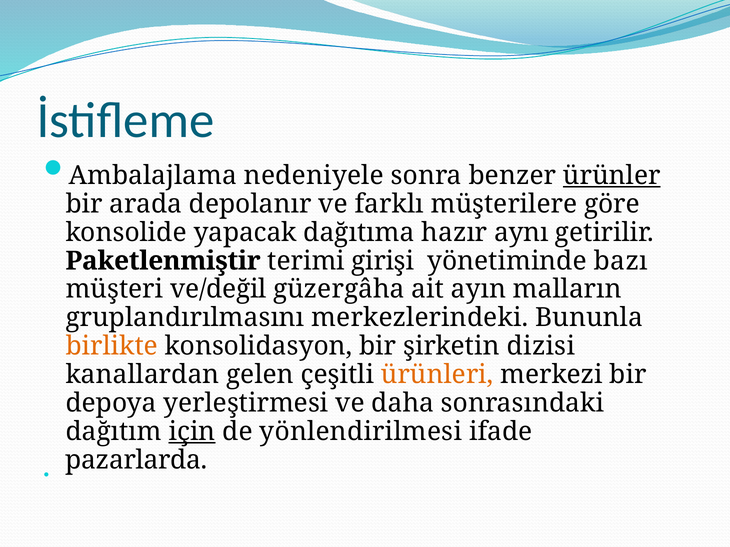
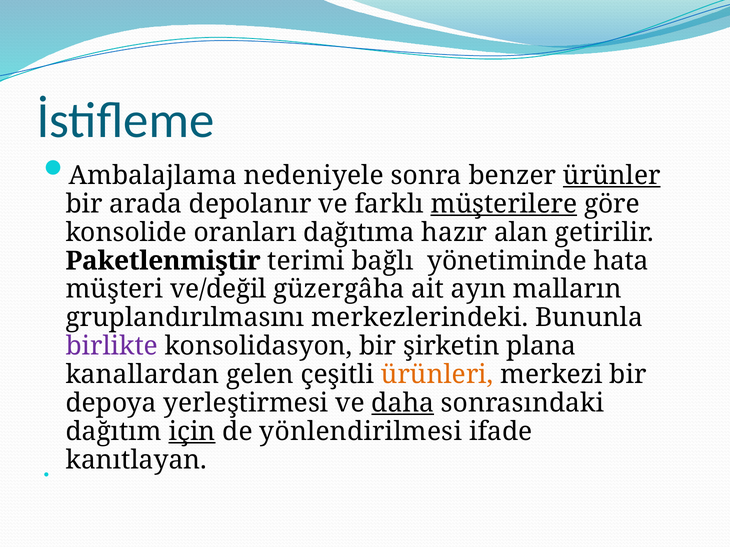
müşterilere underline: none -> present
yapacak: yapacak -> oranları
aynı: aynı -> alan
girişi: girişi -> bağlı
bazı: bazı -> hata
birlikte colour: orange -> purple
dizisi: dizisi -> plana
daha underline: none -> present
pazarlarda: pazarlarda -> kanıtlayan
